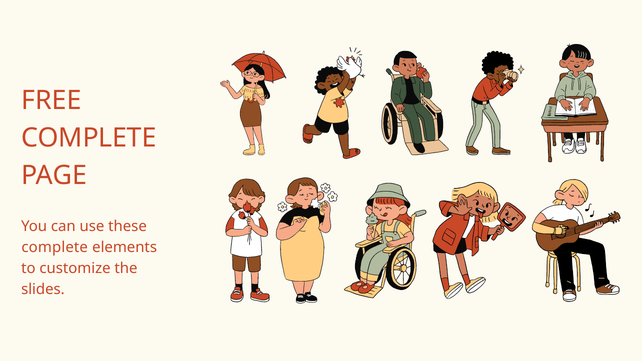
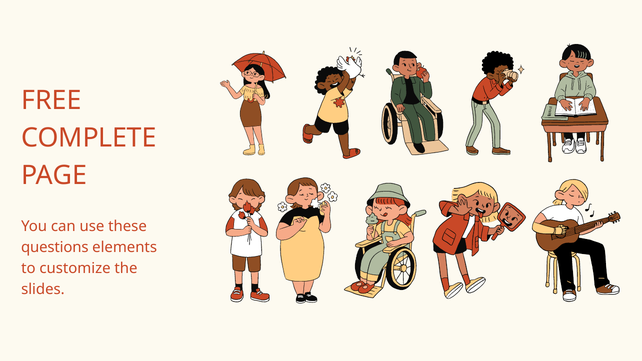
complete at (55, 247): complete -> questions
